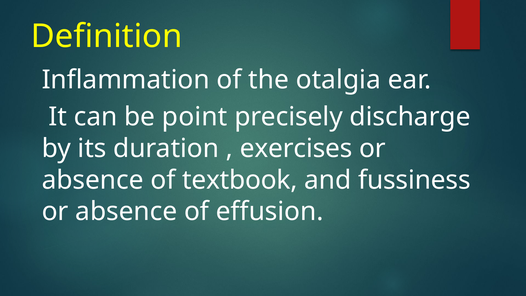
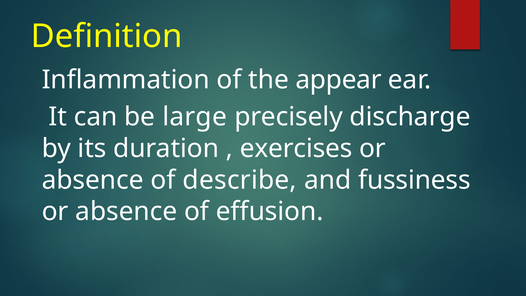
otalgia: otalgia -> appear
point: point -> large
textbook: textbook -> describe
